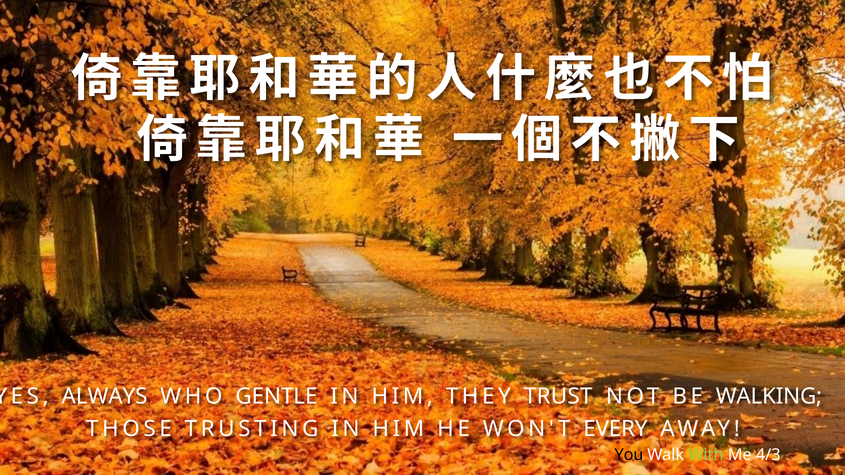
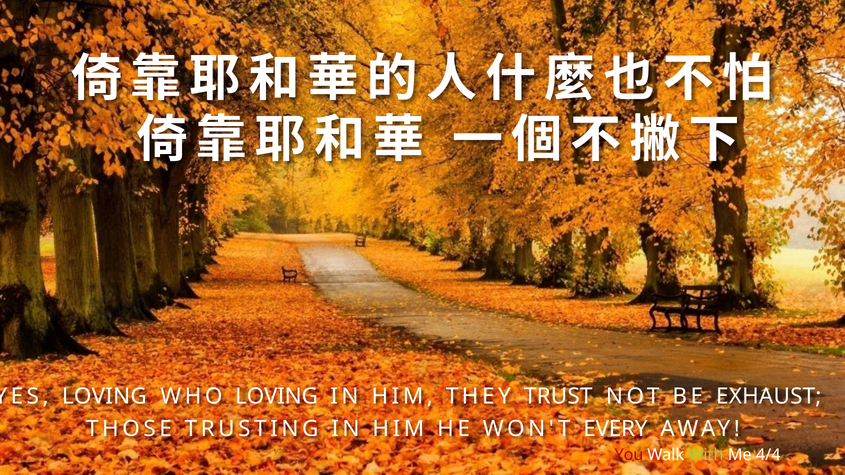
ALWAYS at (105, 397): ALWAYS -> LOVING
WHO GENTLE: GENTLE -> LOVING
WALKING: WALKING -> EXHAUST
You colour: black -> red
4/3: 4/3 -> 4/4
